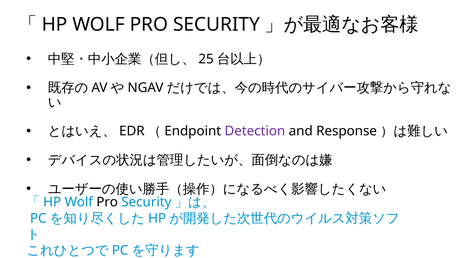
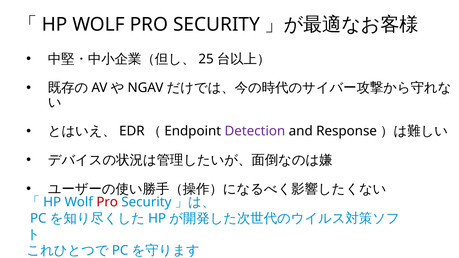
Pro at (107, 202) colour: black -> red
